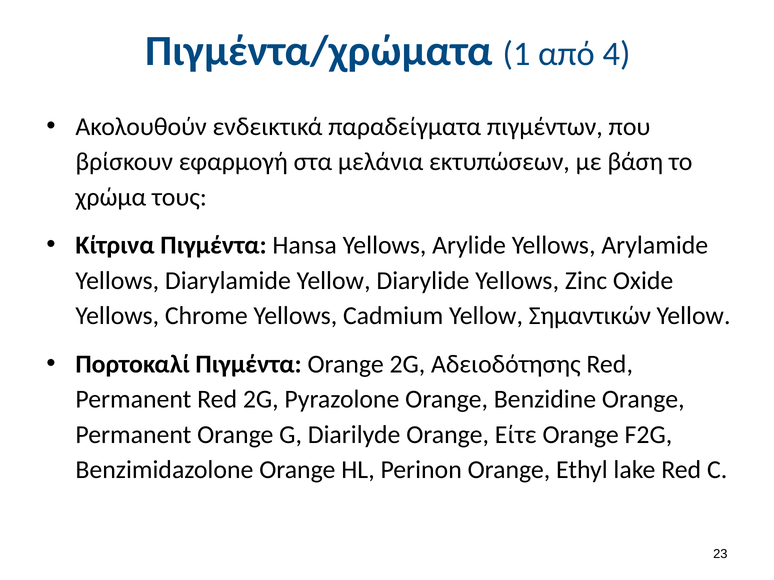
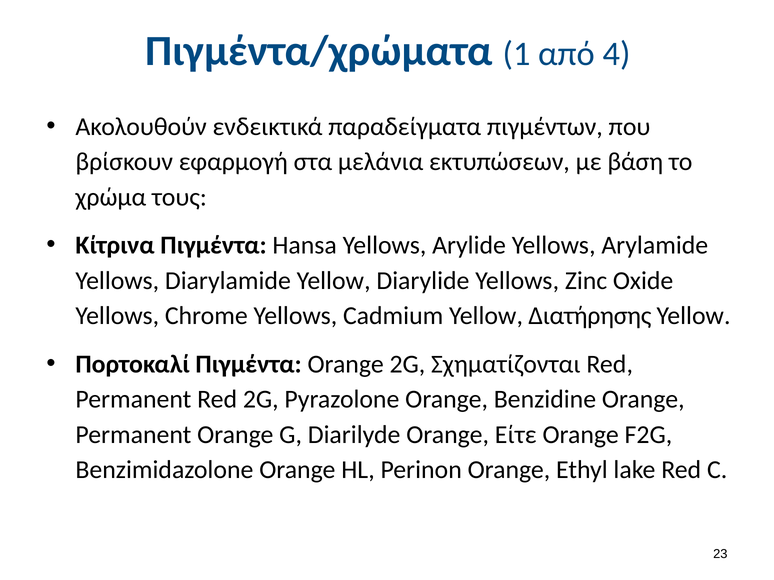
Σημαντικών: Σημαντικών -> Διατήρησης
Αδειοδότησης: Αδειοδότησης -> Σχηματίζονται
